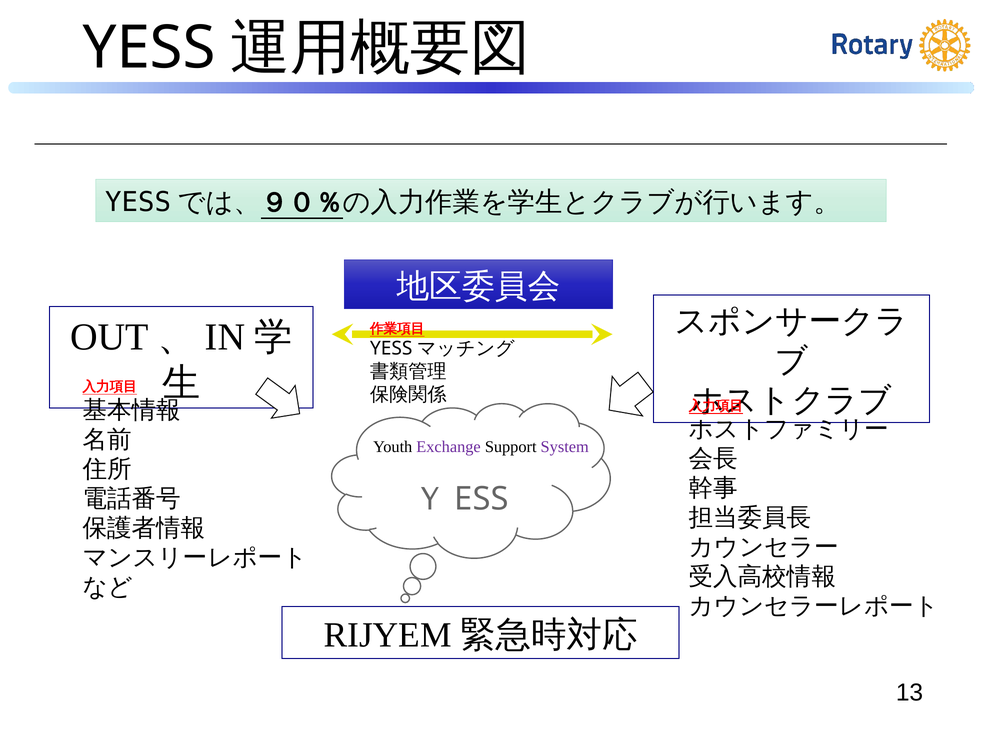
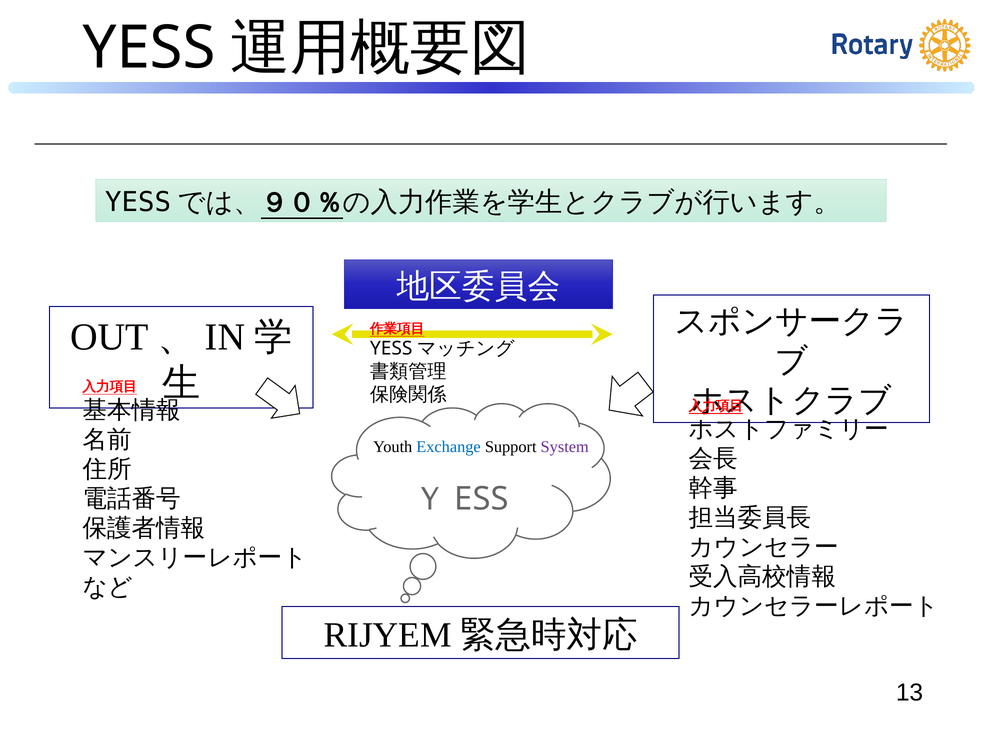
Exchange colour: purple -> blue
